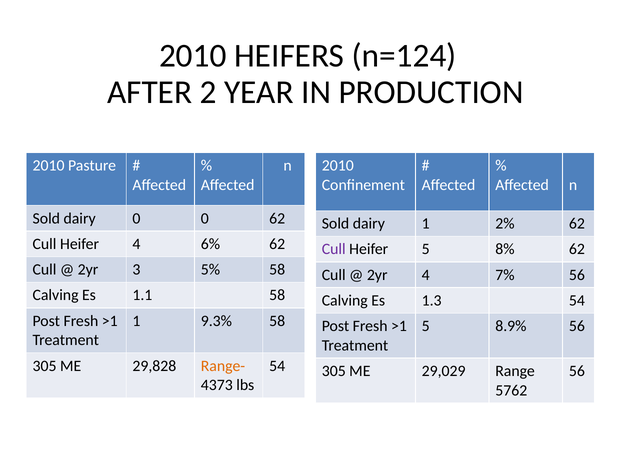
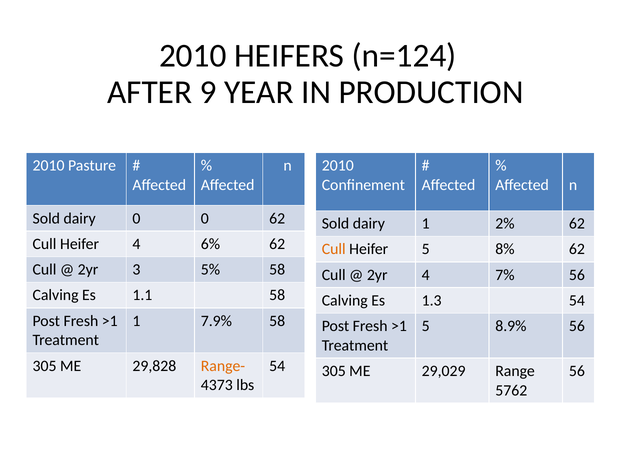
2: 2 -> 9
Cull at (334, 249) colour: purple -> orange
9.3%: 9.3% -> 7.9%
